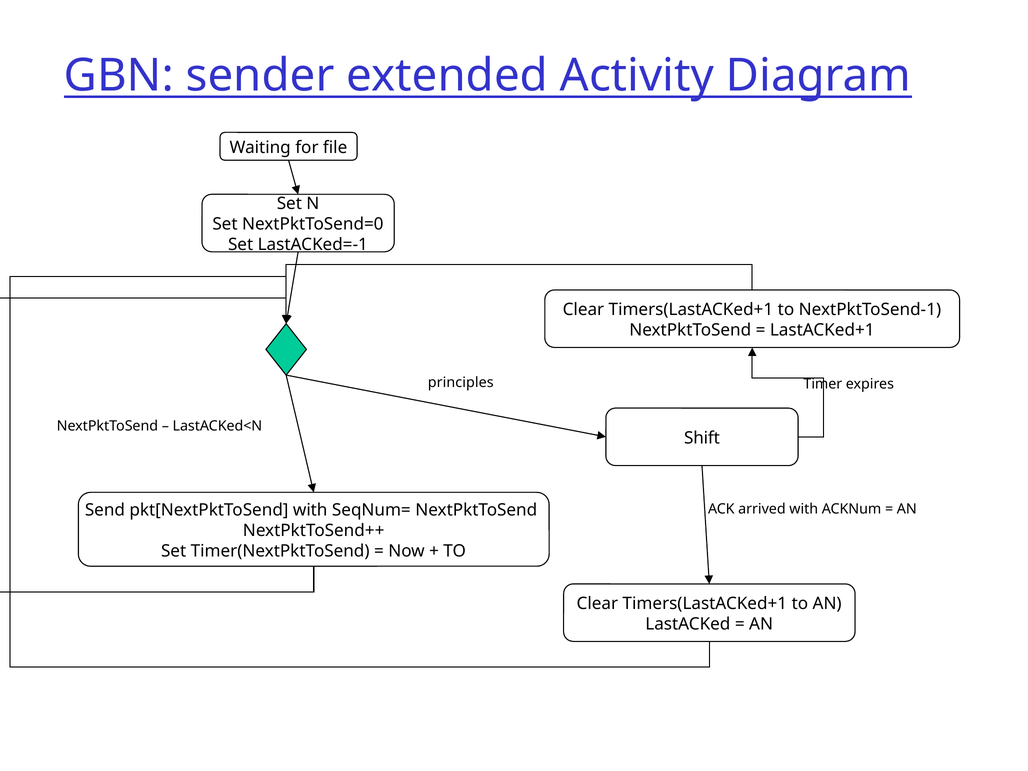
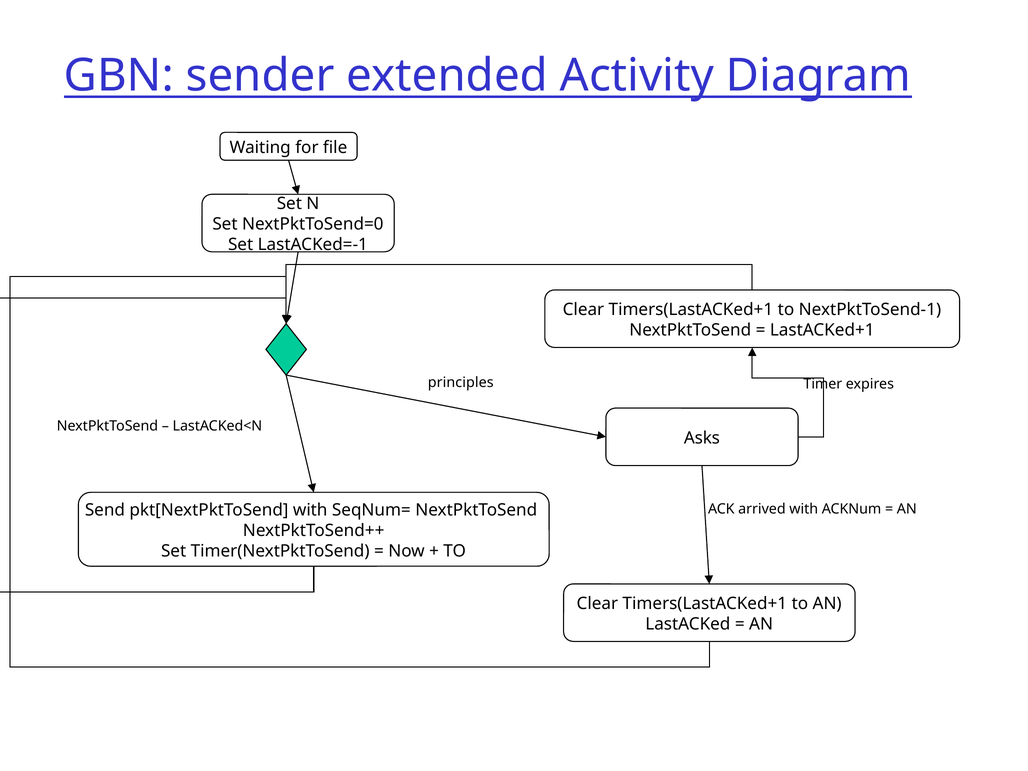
Shift: Shift -> Asks
